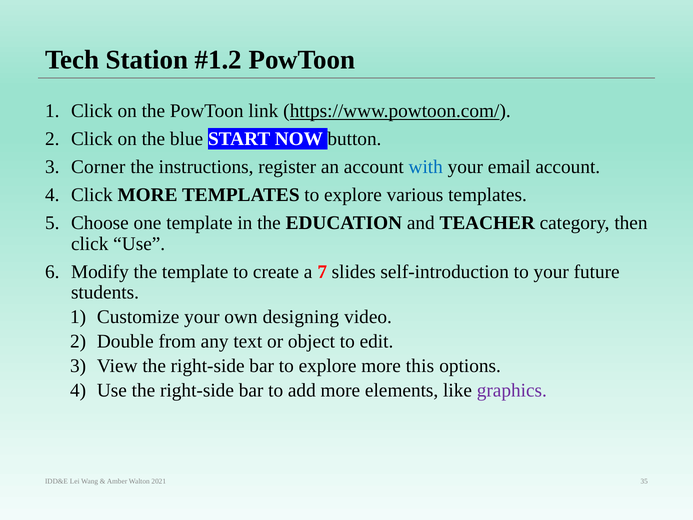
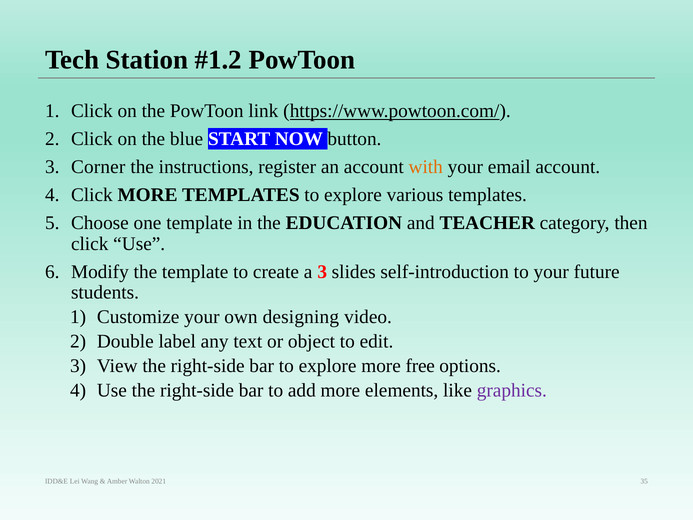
with colour: blue -> orange
a 7: 7 -> 3
from: from -> label
this: this -> free
